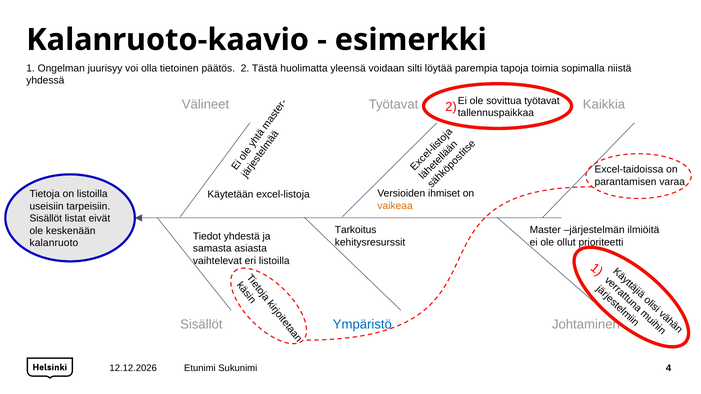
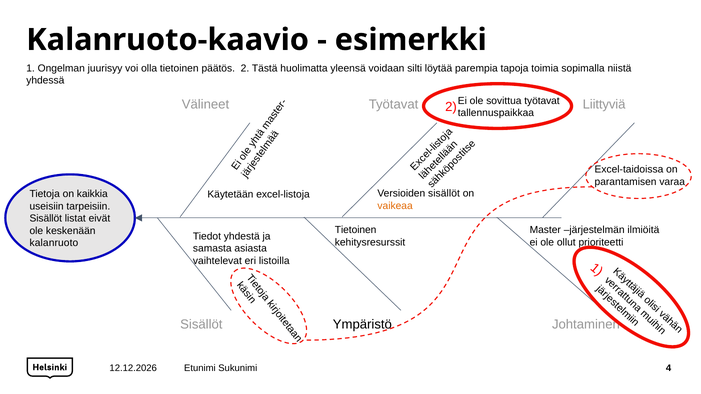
Kaikkia: Kaikkia -> Liittyviä
Versioiden ihmiset: ihmiset -> sisällöt
on listoilla: listoilla -> kaikkia
Tarkoitus at (356, 230): Tarkoitus -> Tietoinen
Ympäristö colour: blue -> black
